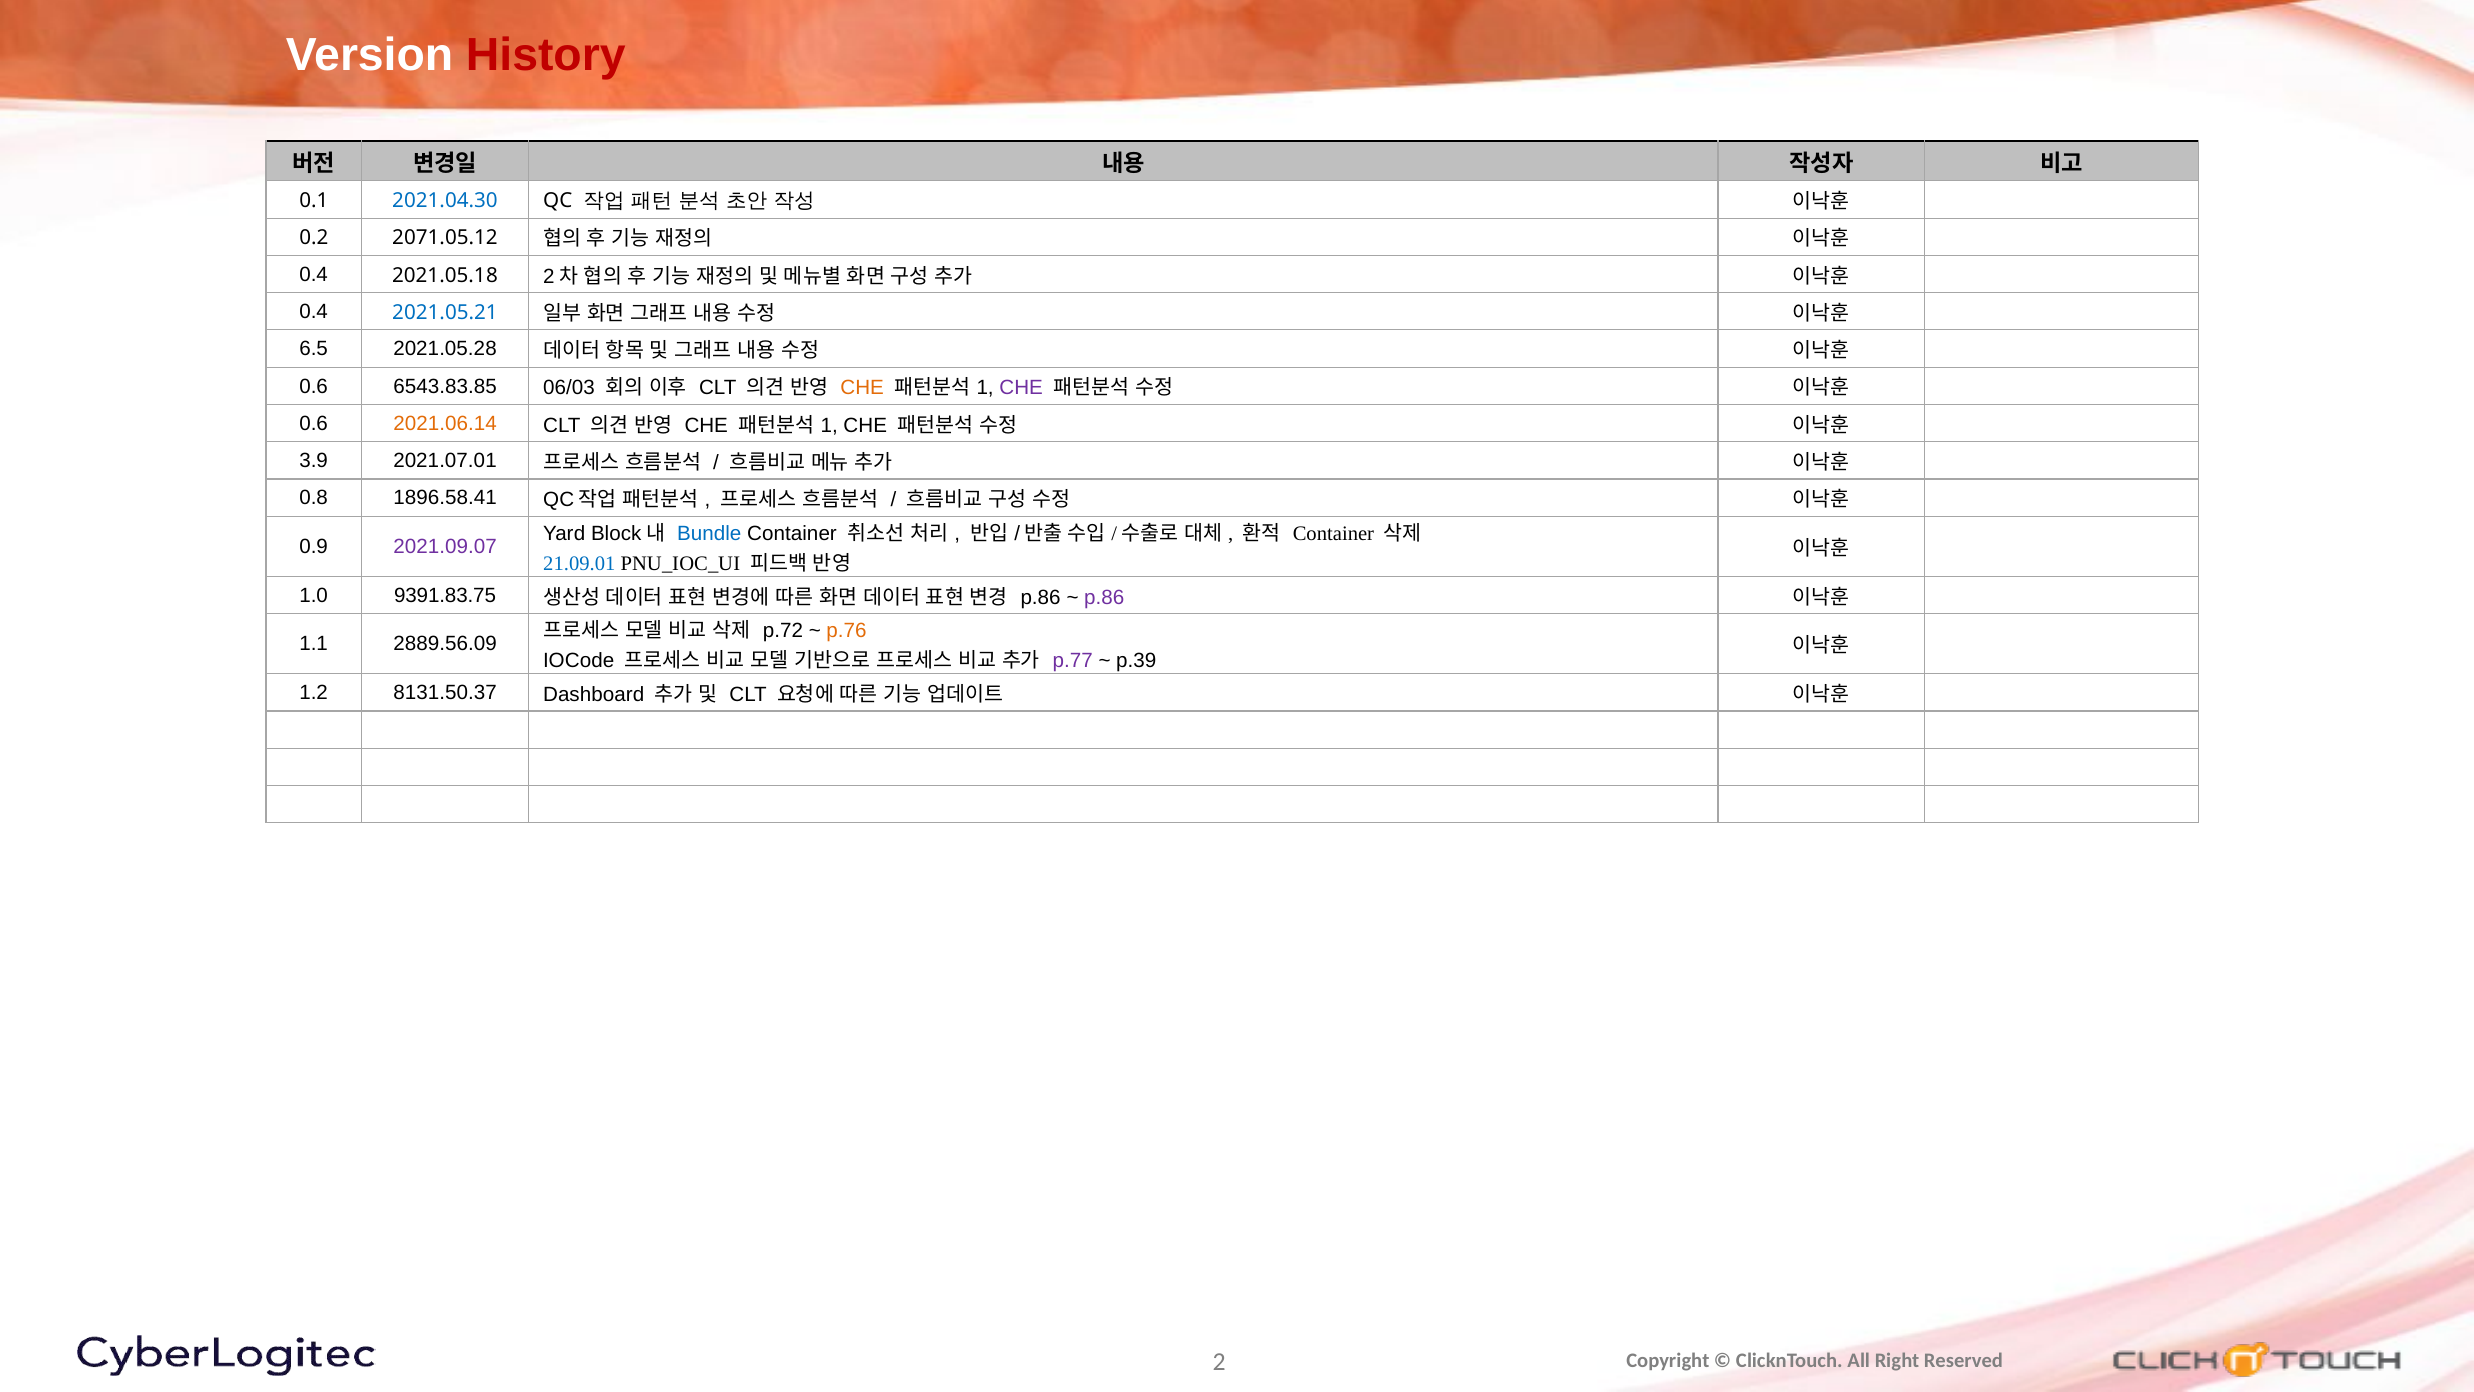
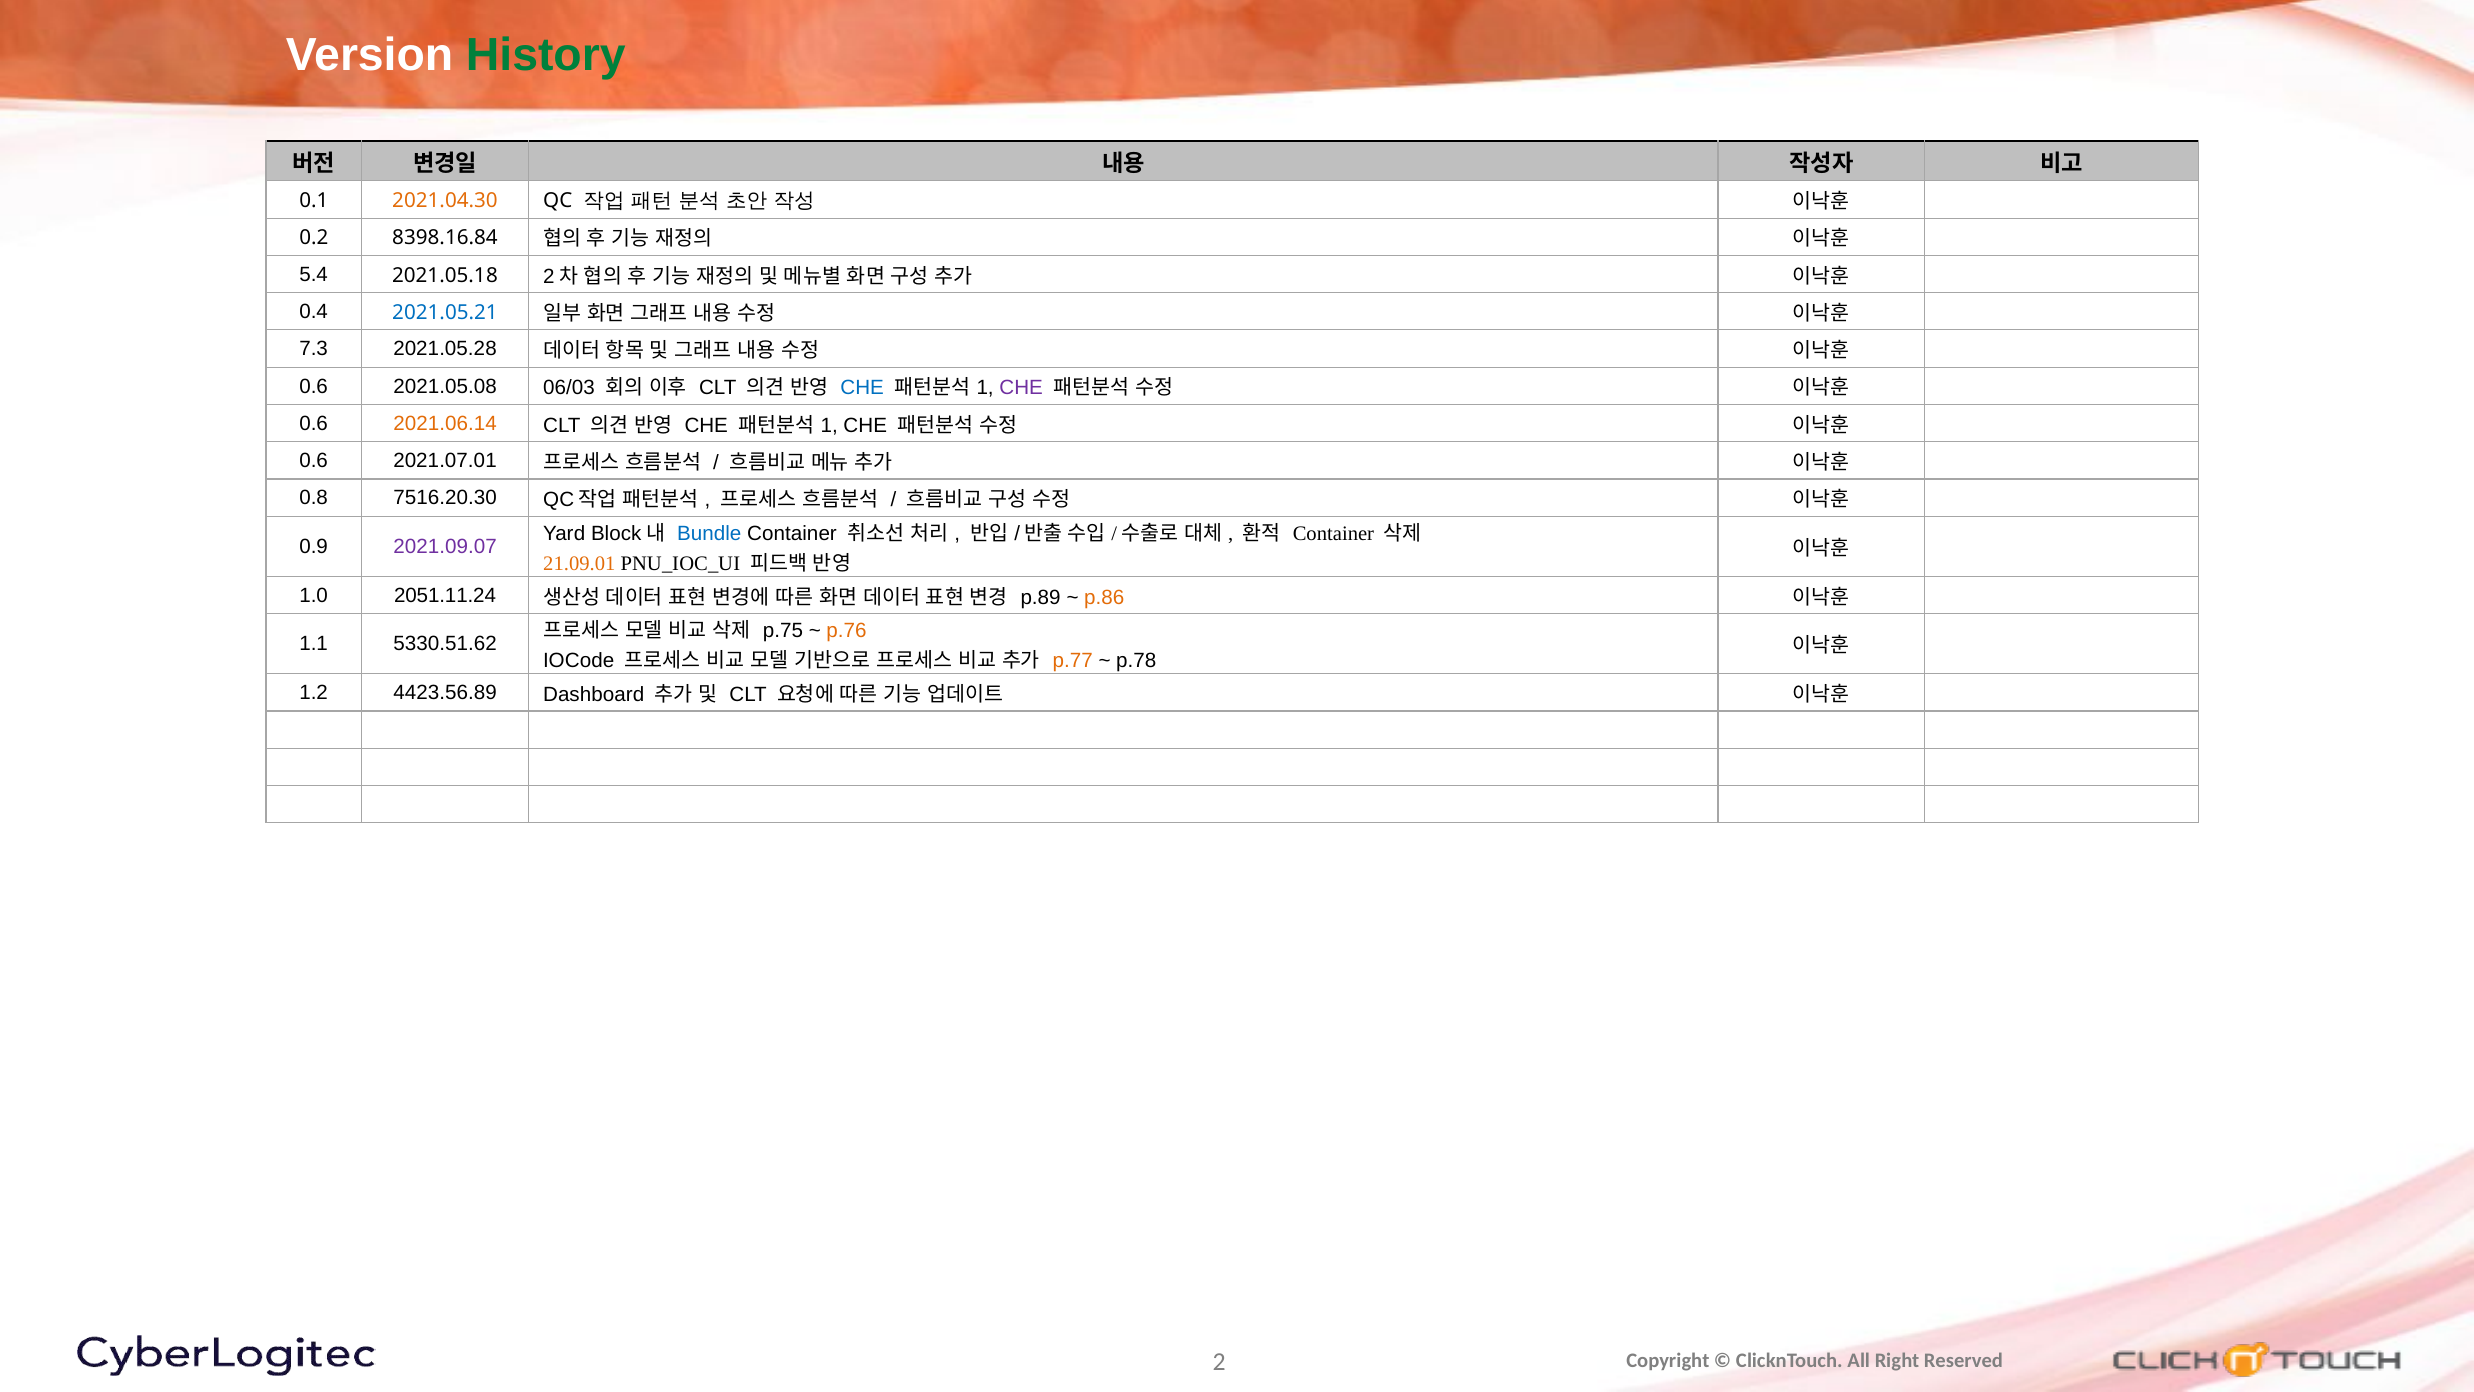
History colour: red -> green
2021.04.30 colour: blue -> orange
2071.05.12: 2071.05.12 -> 8398.16.84
0.4 at (314, 274): 0.4 -> 5.4
6.5: 6.5 -> 7.3
6543.83.85: 6543.83.85 -> 2021.05.08
CHE at (862, 388) colour: orange -> blue
3.9 at (314, 461): 3.9 -> 0.6
1896.58.41: 1896.58.41 -> 7516.20.30
21.09.01 colour: blue -> orange
9391.83.75: 9391.83.75 -> 2051.11.24
p.86 at (1041, 597): p.86 -> p.89
p.86 at (1104, 597) colour: purple -> orange
p.72: p.72 -> p.75
2889.56.09: 2889.56.09 -> 5330.51.62
p.77 colour: purple -> orange
p.39: p.39 -> p.78
8131.50.37: 8131.50.37 -> 4423.56.89
